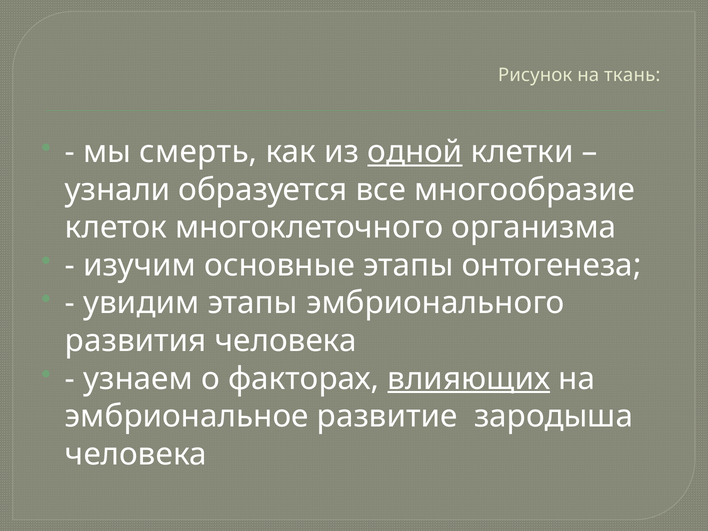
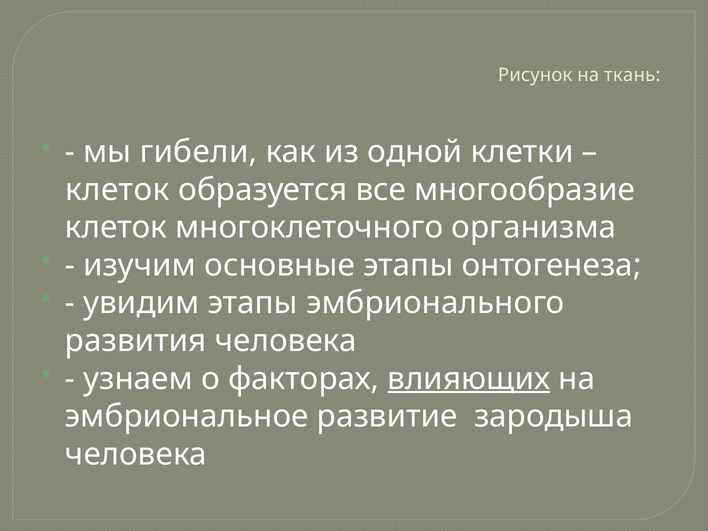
смерть: смерть -> гибели
одной underline: present -> none
узнали at (118, 190): узнали -> клеток
